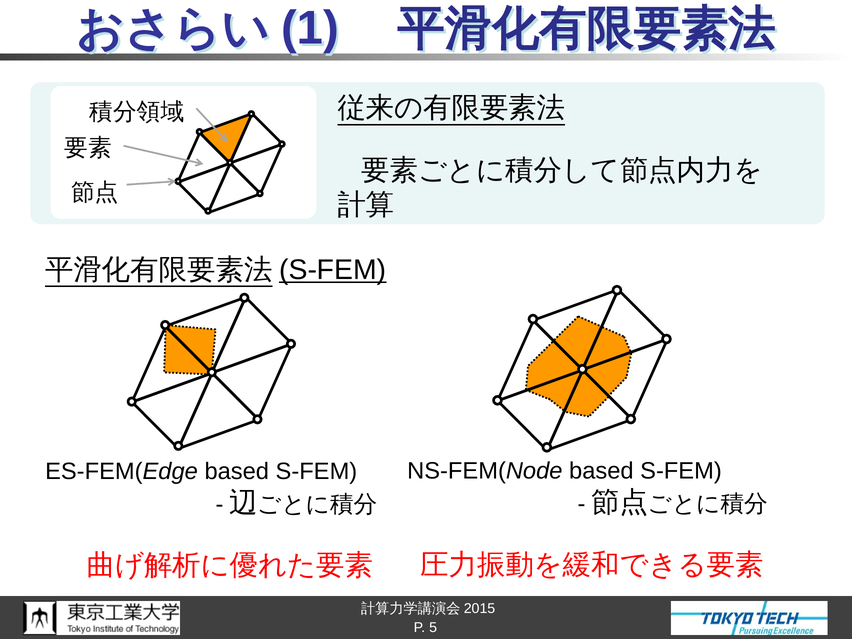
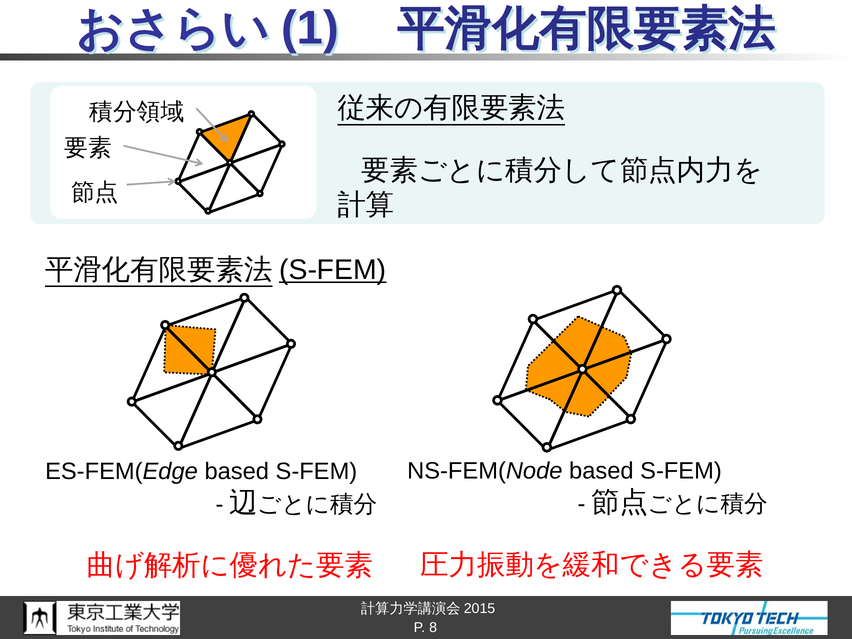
5: 5 -> 8
